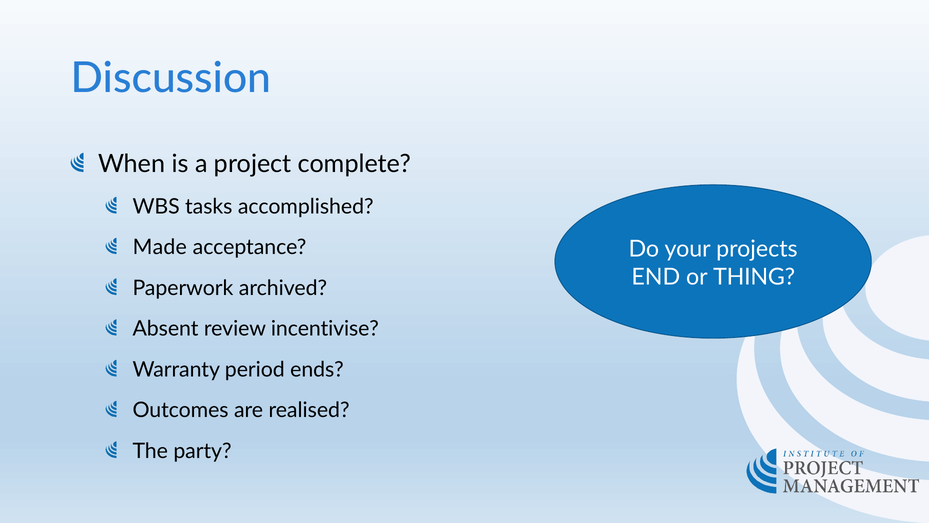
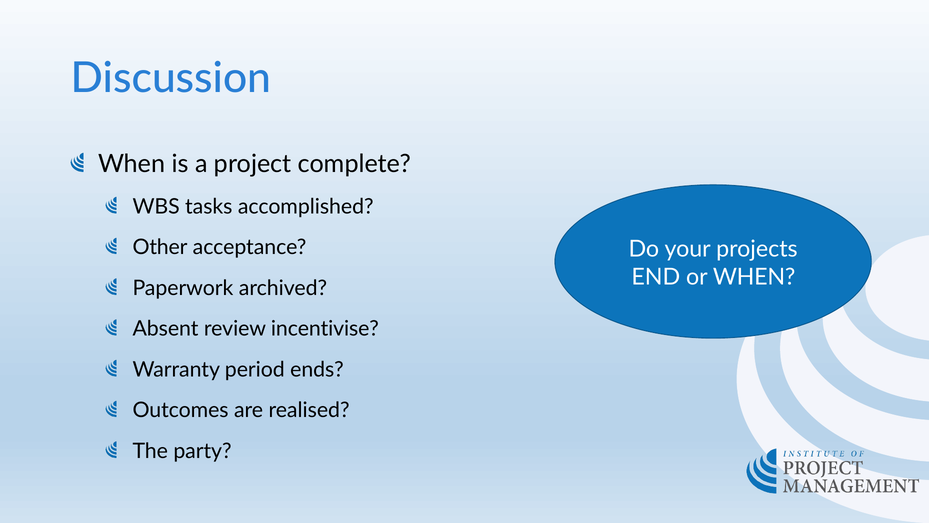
Made: Made -> Other
or THING: THING -> WHEN
